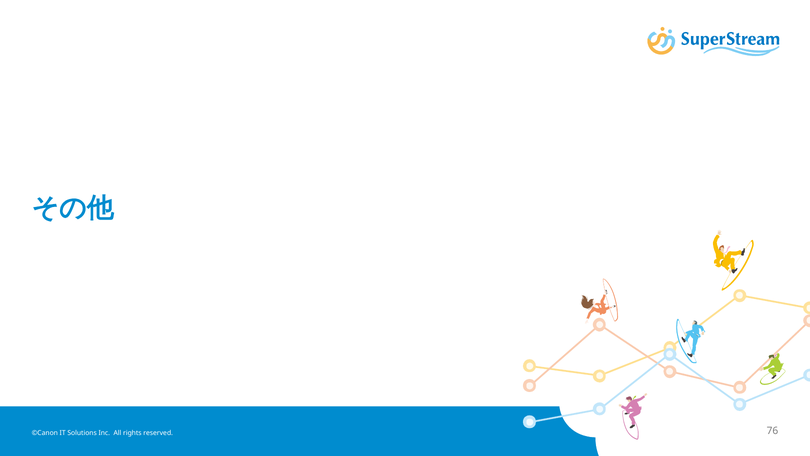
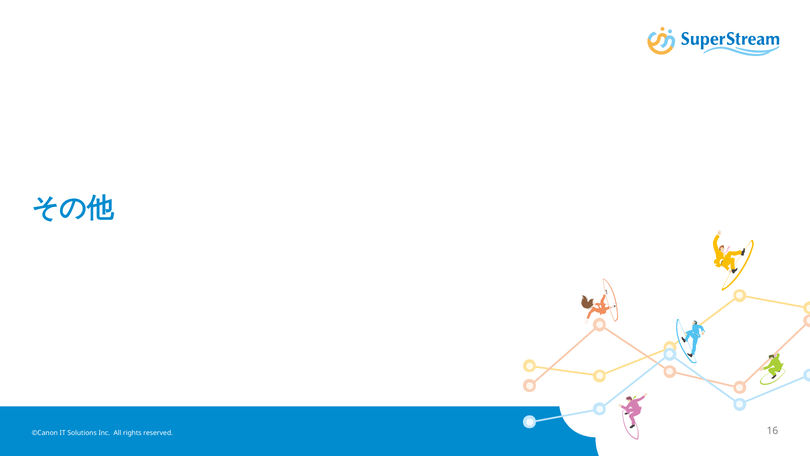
76: 76 -> 16
